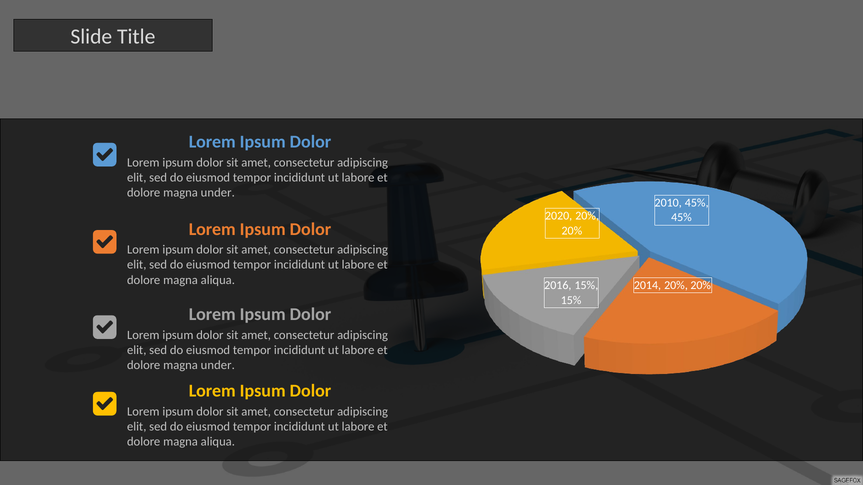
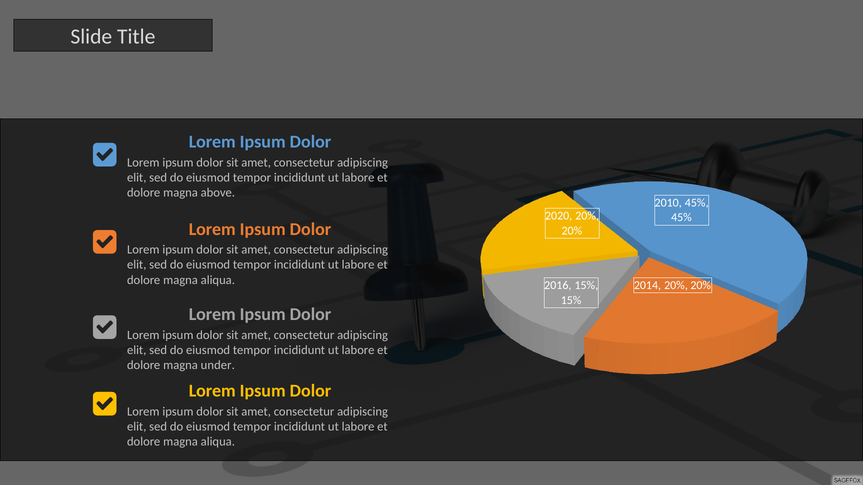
under at (218, 193): under -> above
